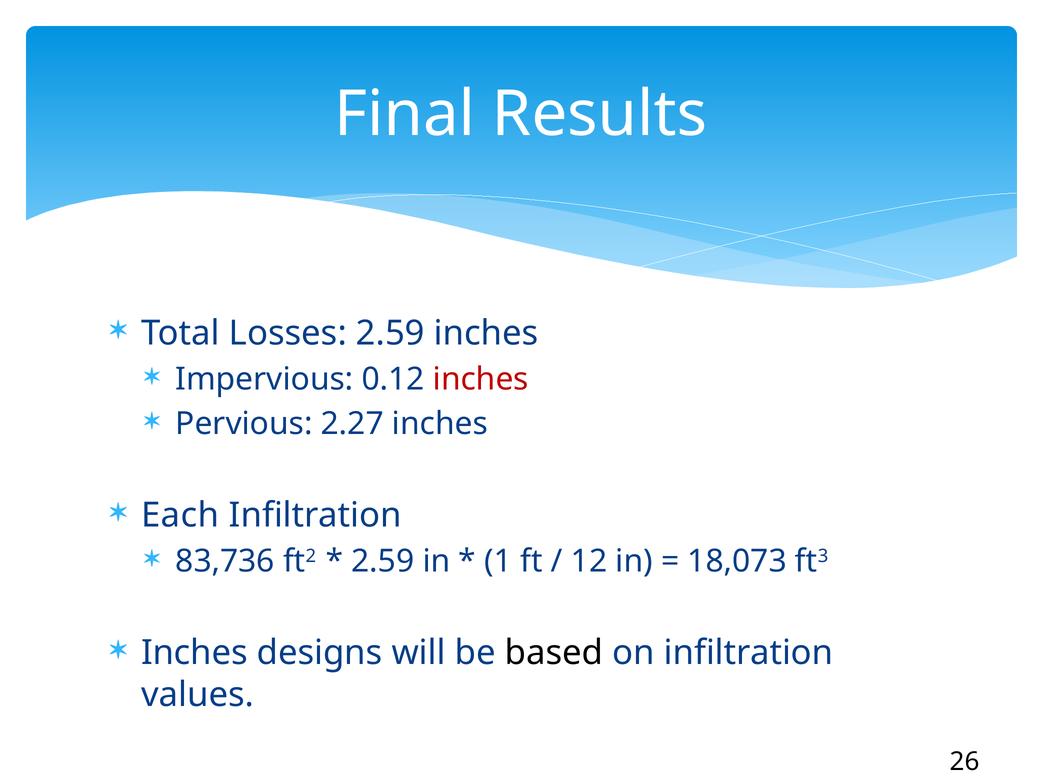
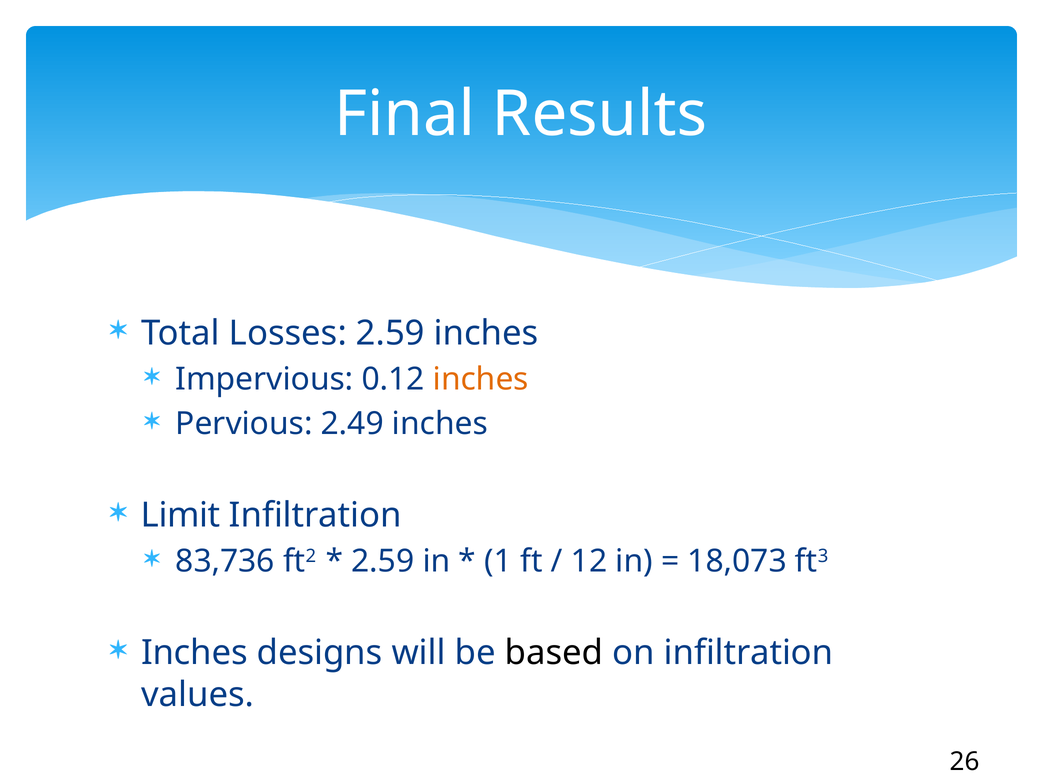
inches at (481, 379) colour: red -> orange
2.27: 2.27 -> 2.49
Each: Each -> Limit
